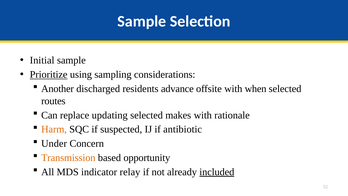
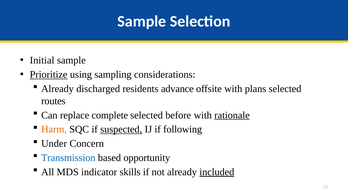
Another at (58, 89): Another -> Already
when: when -> plans
updating: updating -> complete
makes: makes -> before
rationale underline: none -> present
suspected underline: none -> present
antibiotic: antibiotic -> following
Transmission colour: orange -> blue
relay: relay -> skills
